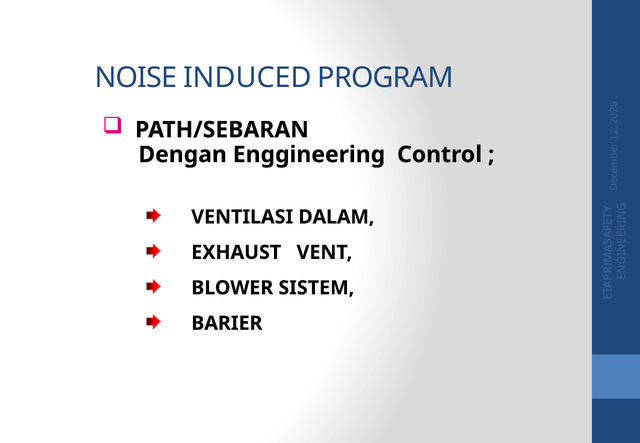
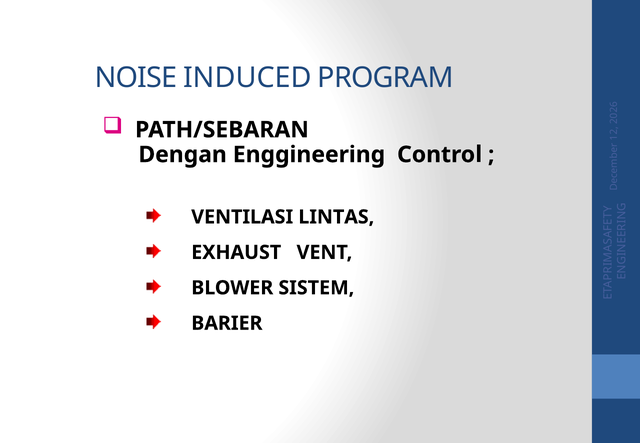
DALAM: DALAM -> LINTAS
